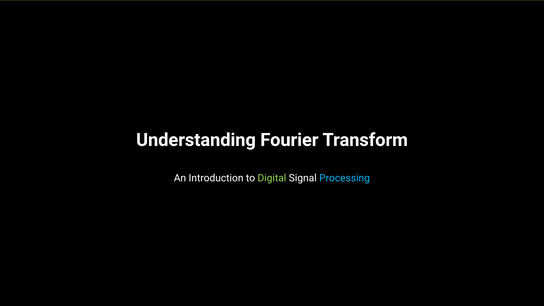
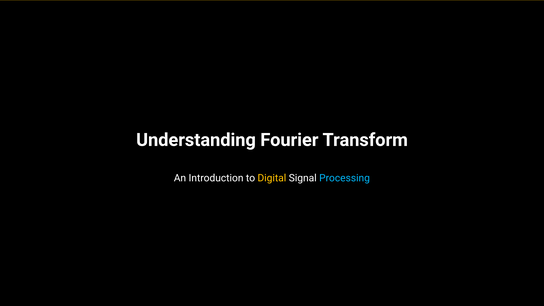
Digital colour: light green -> yellow
